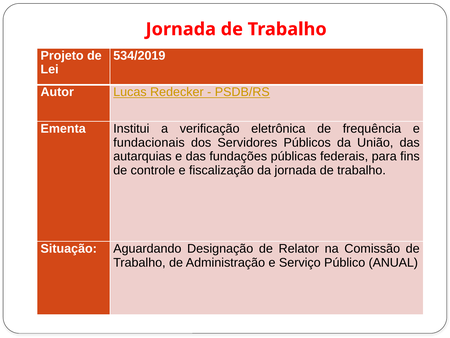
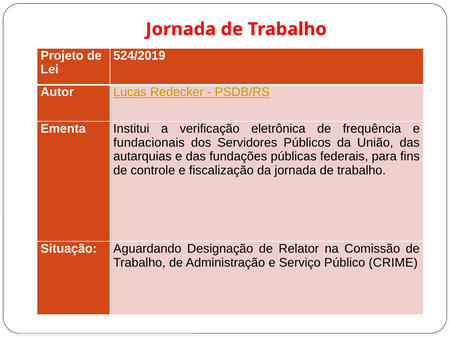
534/2019: 534/2019 -> 524/2019
ANUAL: ANUAL -> CRIME
